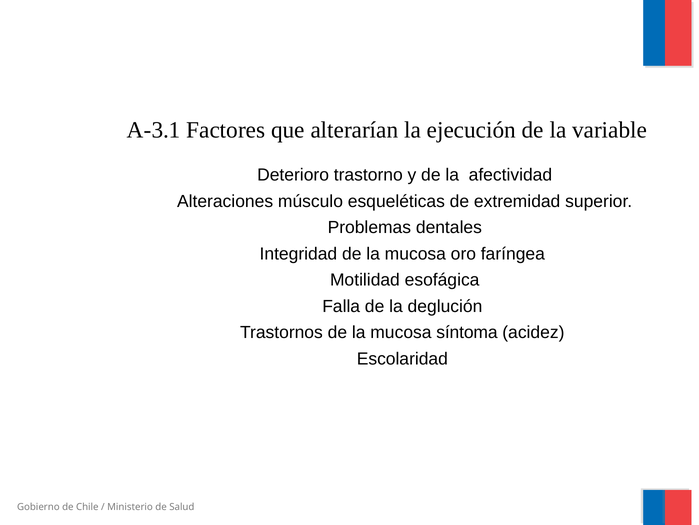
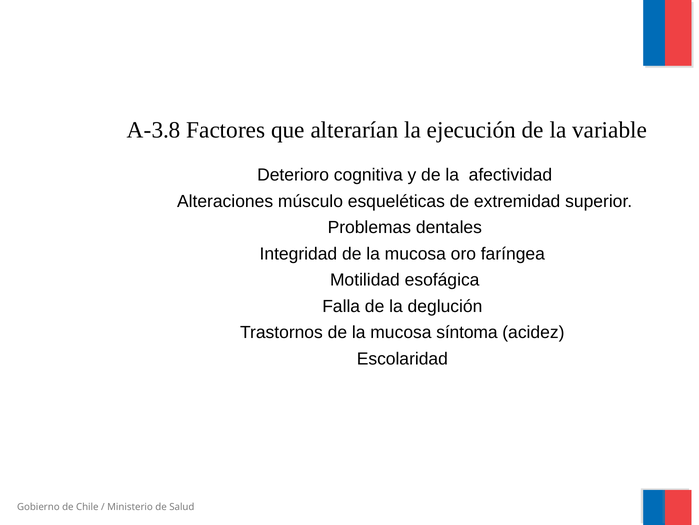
A-3.1: A-3.1 -> A-3.8
trastorno: trastorno -> cognitiva
